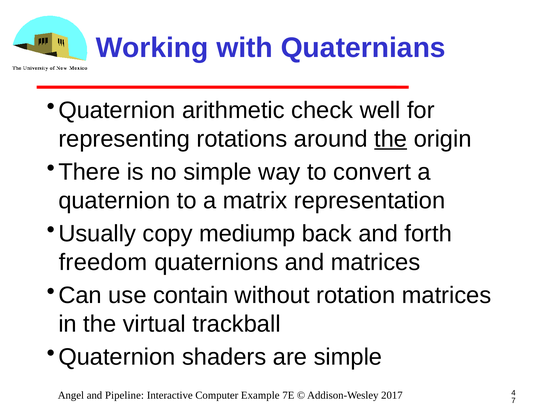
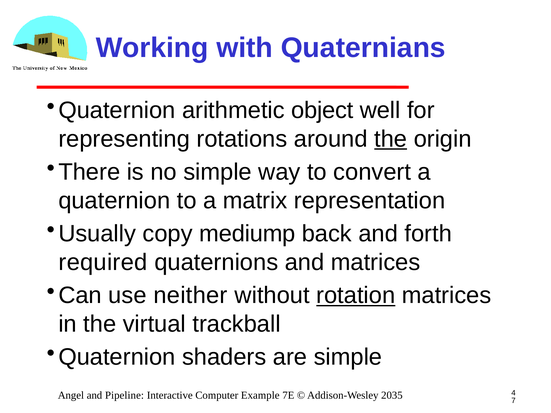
check: check -> object
freedom: freedom -> required
contain: contain -> neither
rotation underline: none -> present
2017: 2017 -> 2035
